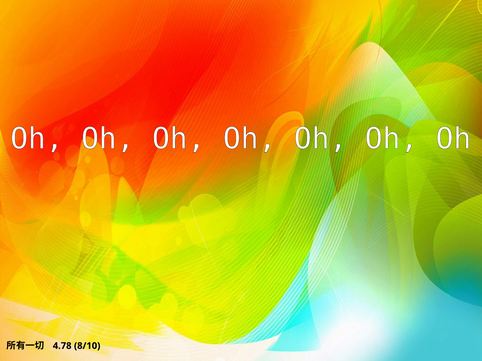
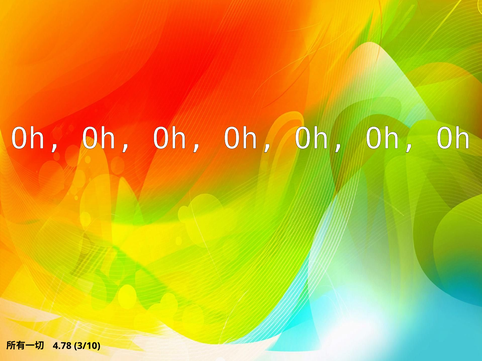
8/10: 8/10 -> 3/10
